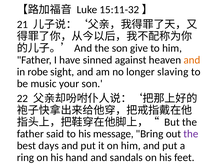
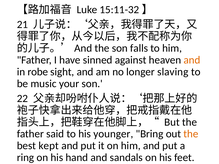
give: give -> falls
message: message -> younger
the at (191, 134) colour: purple -> orange
days: days -> kept
